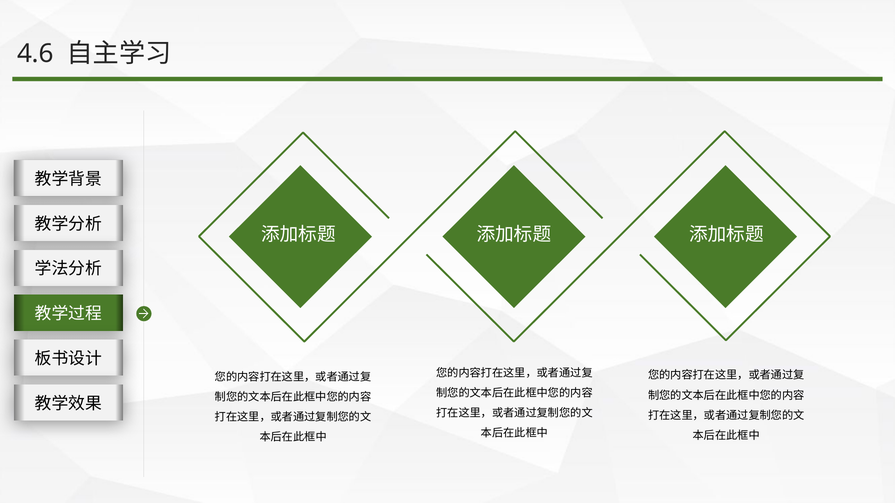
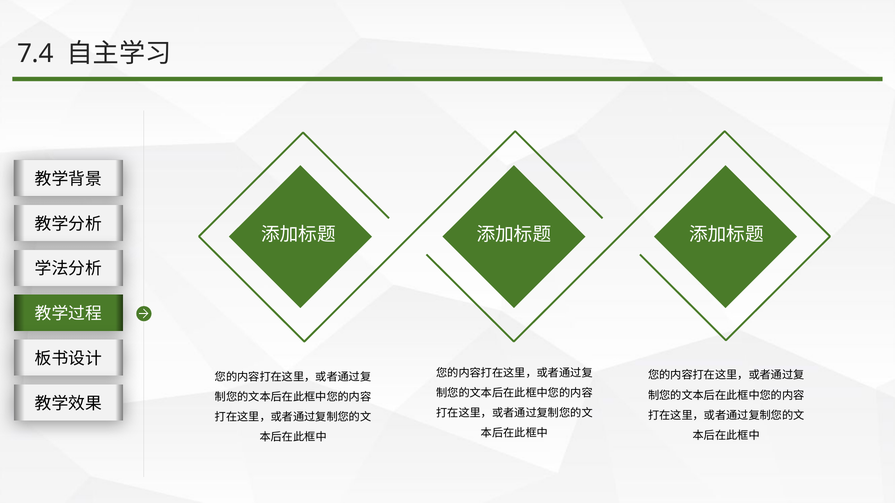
4.6: 4.6 -> 7.4
